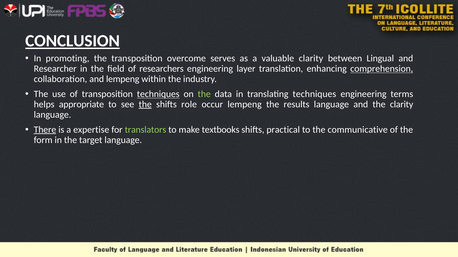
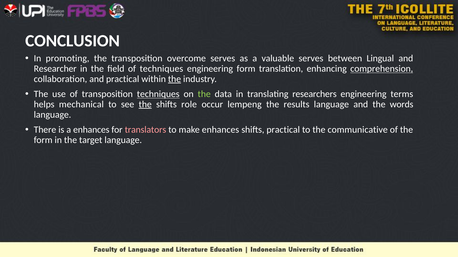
CONCLUSION underline: present -> none
valuable clarity: clarity -> serves
of researchers: researchers -> techniques
engineering layer: layer -> form
and lempeng: lempeng -> practical
the at (175, 79) underline: none -> present
translating techniques: techniques -> researchers
appropriate: appropriate -> mechanical
the clarity: clarity -> words
There underline: present -> none
a expertise: expertise -> enhances
translators colour: light green -> pink
make textbooks: textbooks -> enhances
